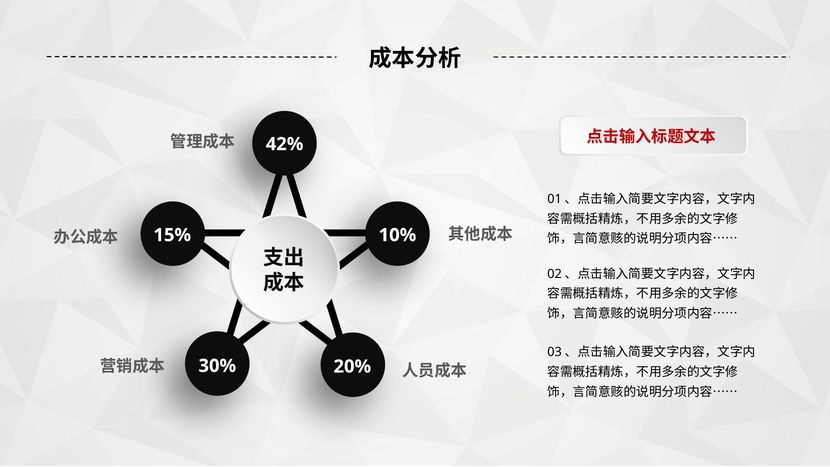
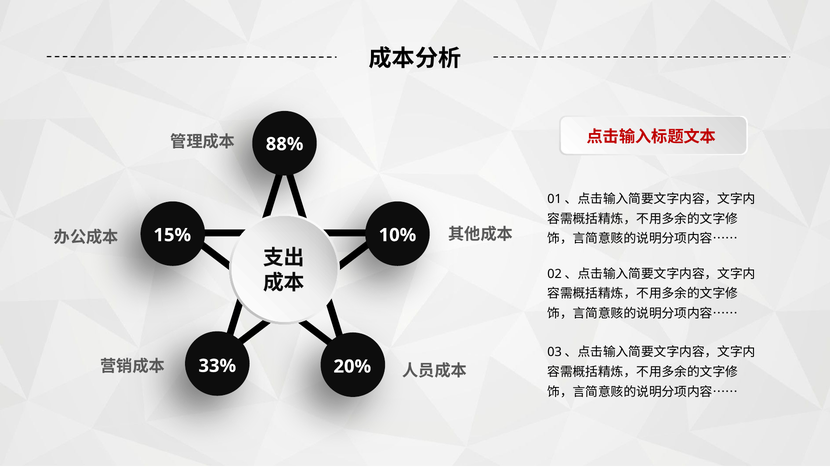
42%: 42% -> 88%
30%: 30% -> 33%
